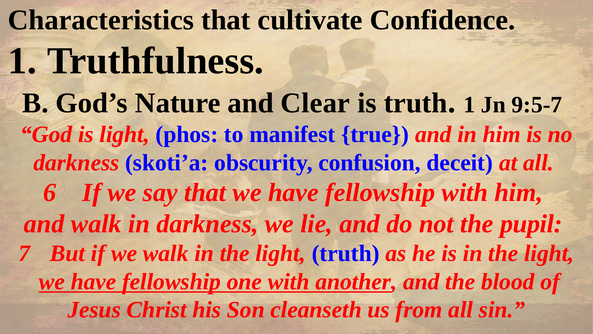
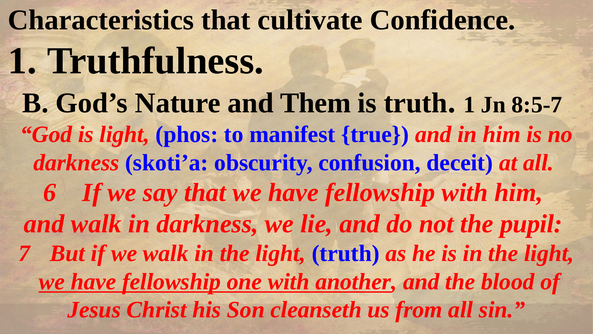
Clear: Clear -> Them
9:5-7: 9:5-7 -> 8:5-7
